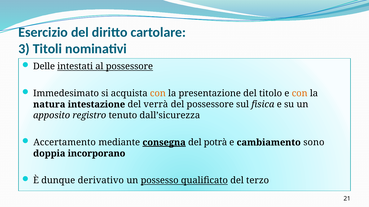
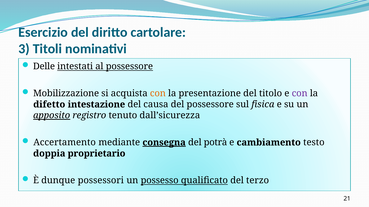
Immedesimato: Immedesimato -> Mobilizzazione
con at (300, 94) colour: orange -> purple
natura: natura -> difetto
verrà: verrà -> causa
apposito underline: none -> present
sono: sono -> testo
incorporano: incorporano -> proprietario
derivativo: derivativo -> possessori
